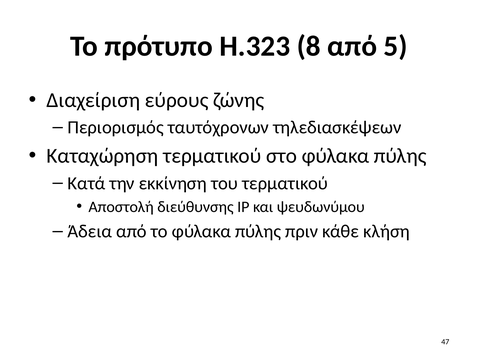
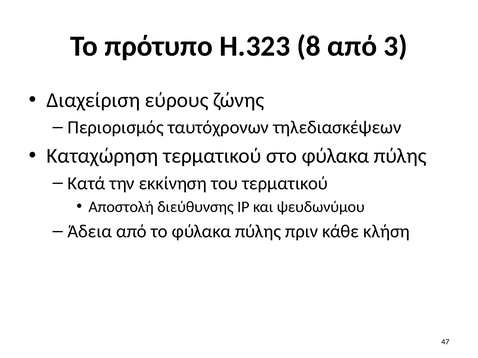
5: 5 -> 3
